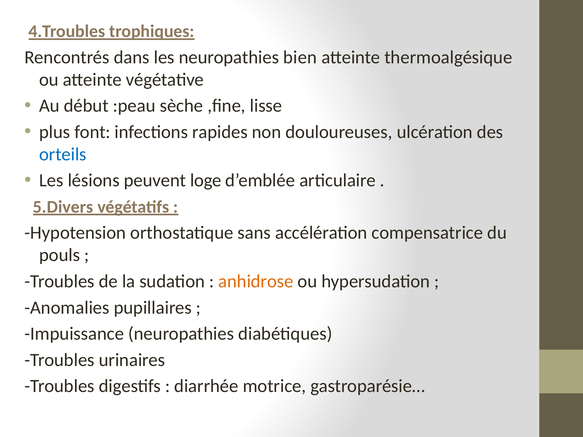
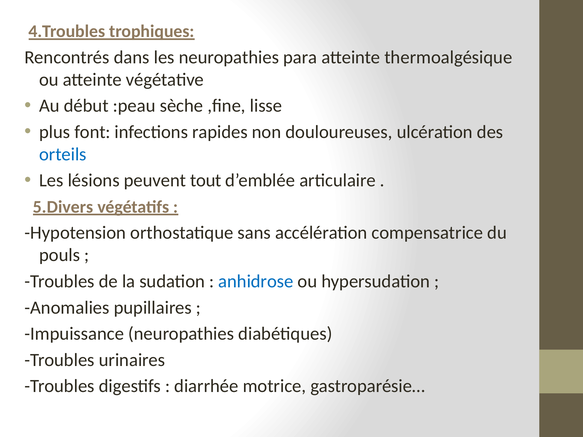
bien: bien -> para
loge: loge -> tout
anhidrose colour: orange -> blue
